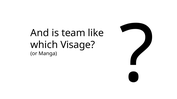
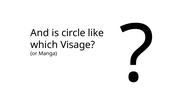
team: team -> circle
